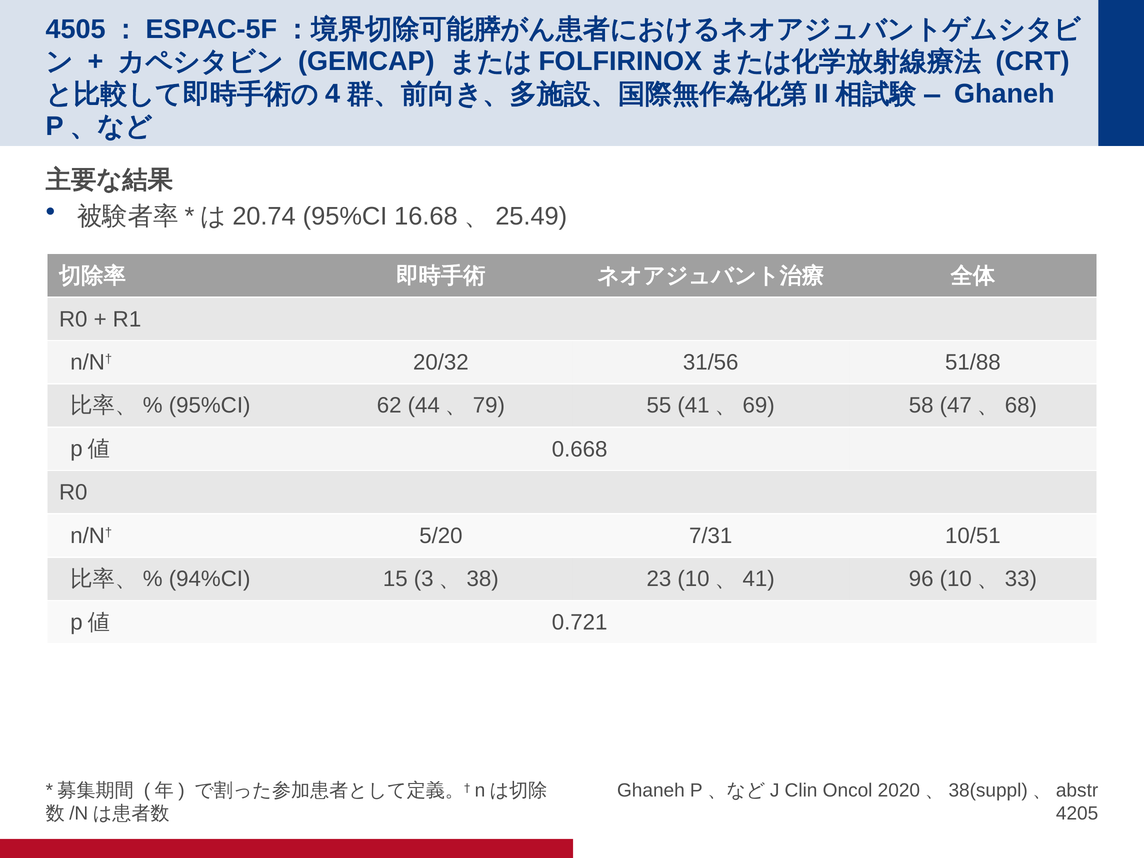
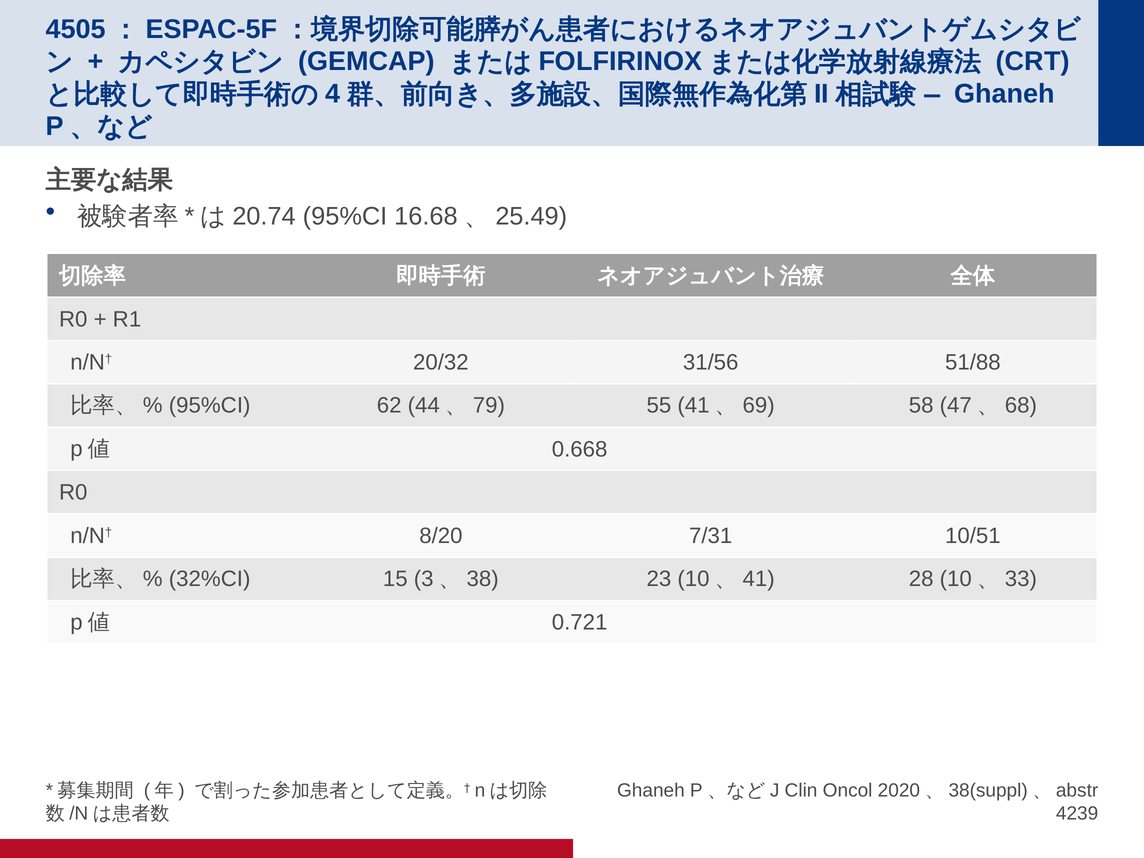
5/20: 5/20 -> 8/20
94%CI: 94%CI -> 32%CI
96: 96 -> 28
4205: 4205 -> 4239
